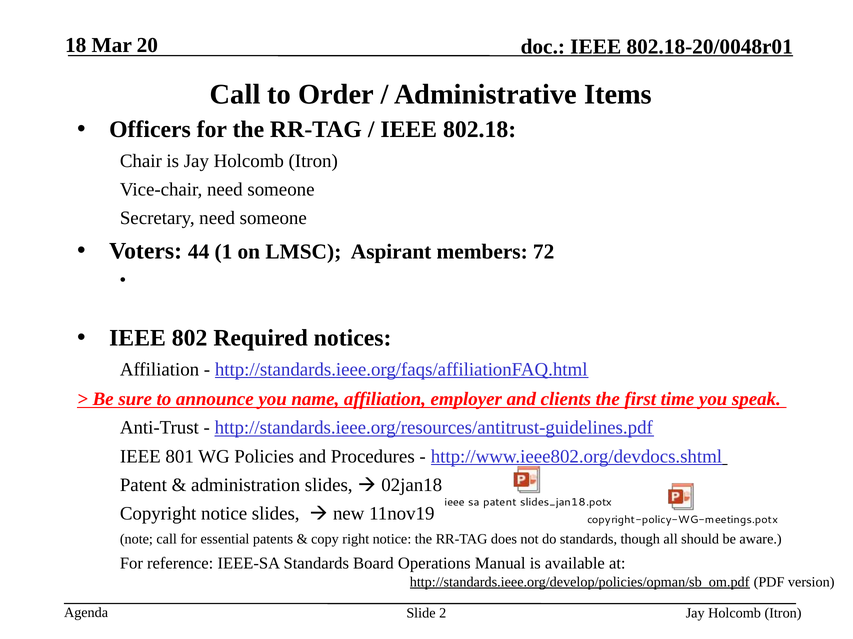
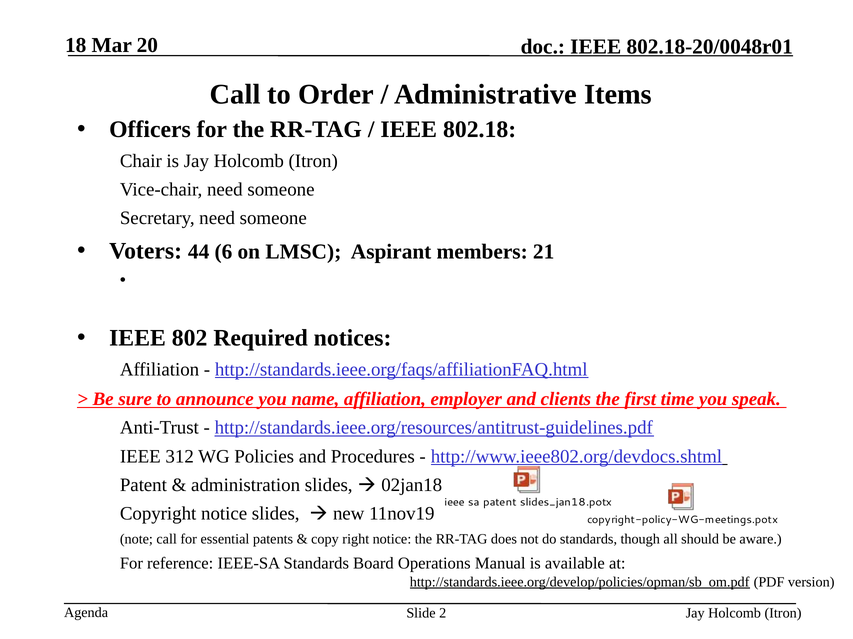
1: 1 -> 6
72: 72 -> 21
801: 801 -> 312
